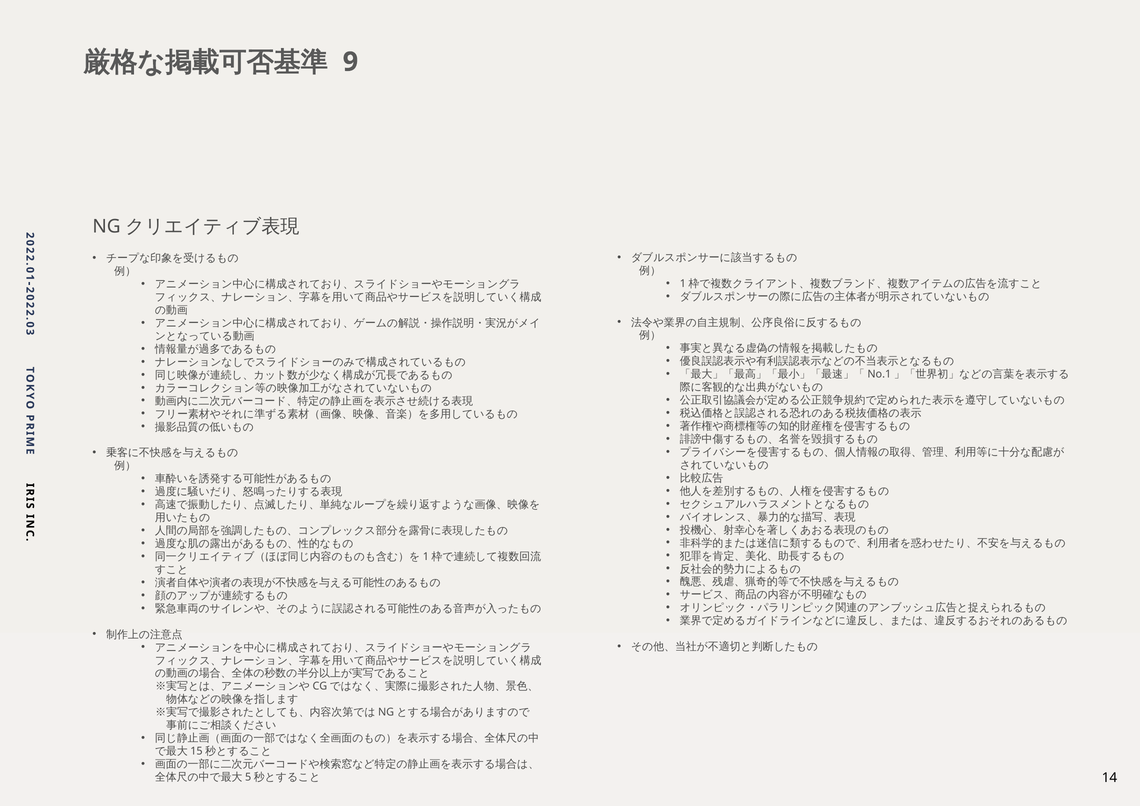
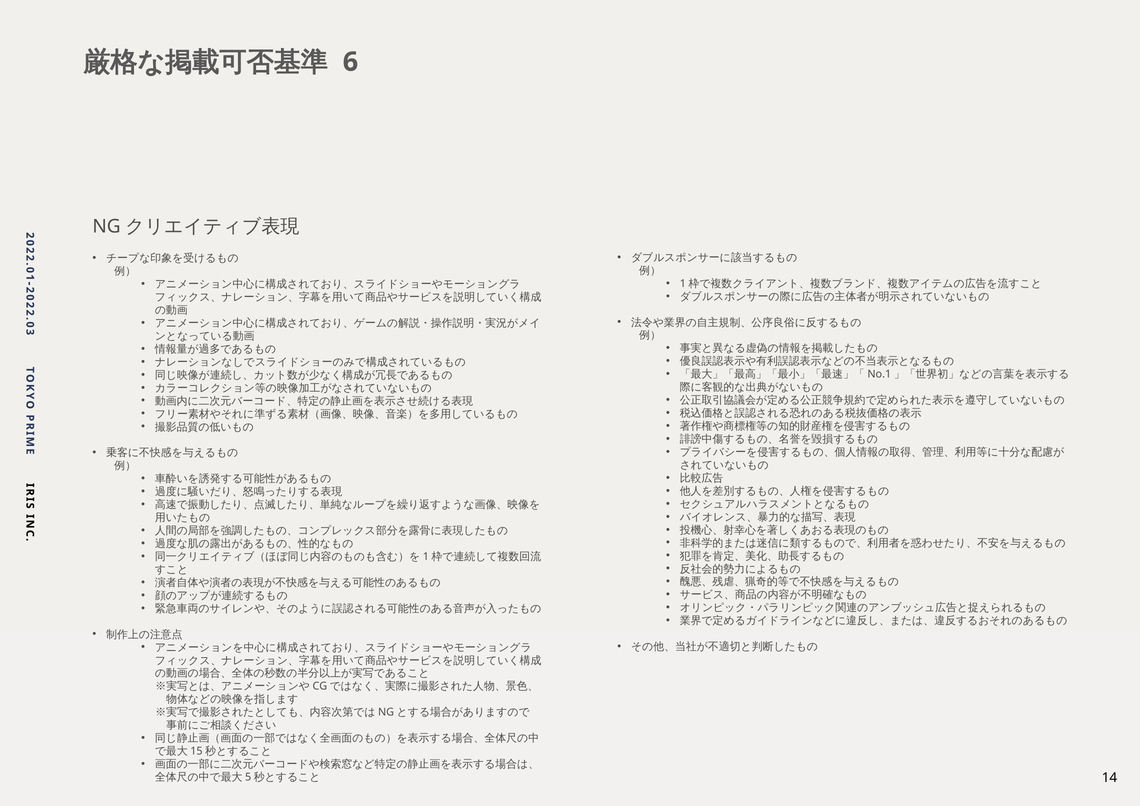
9: 9 -> 6
